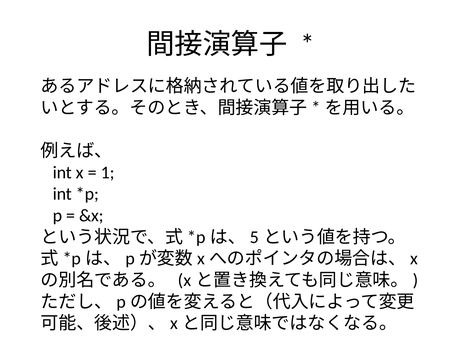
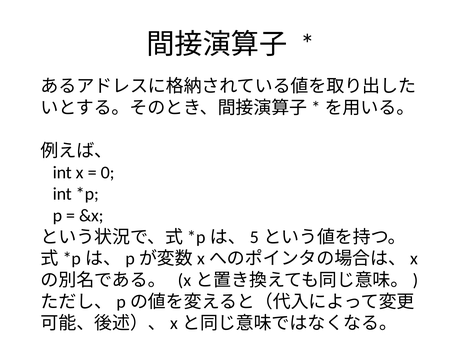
1: 1 -> 0
